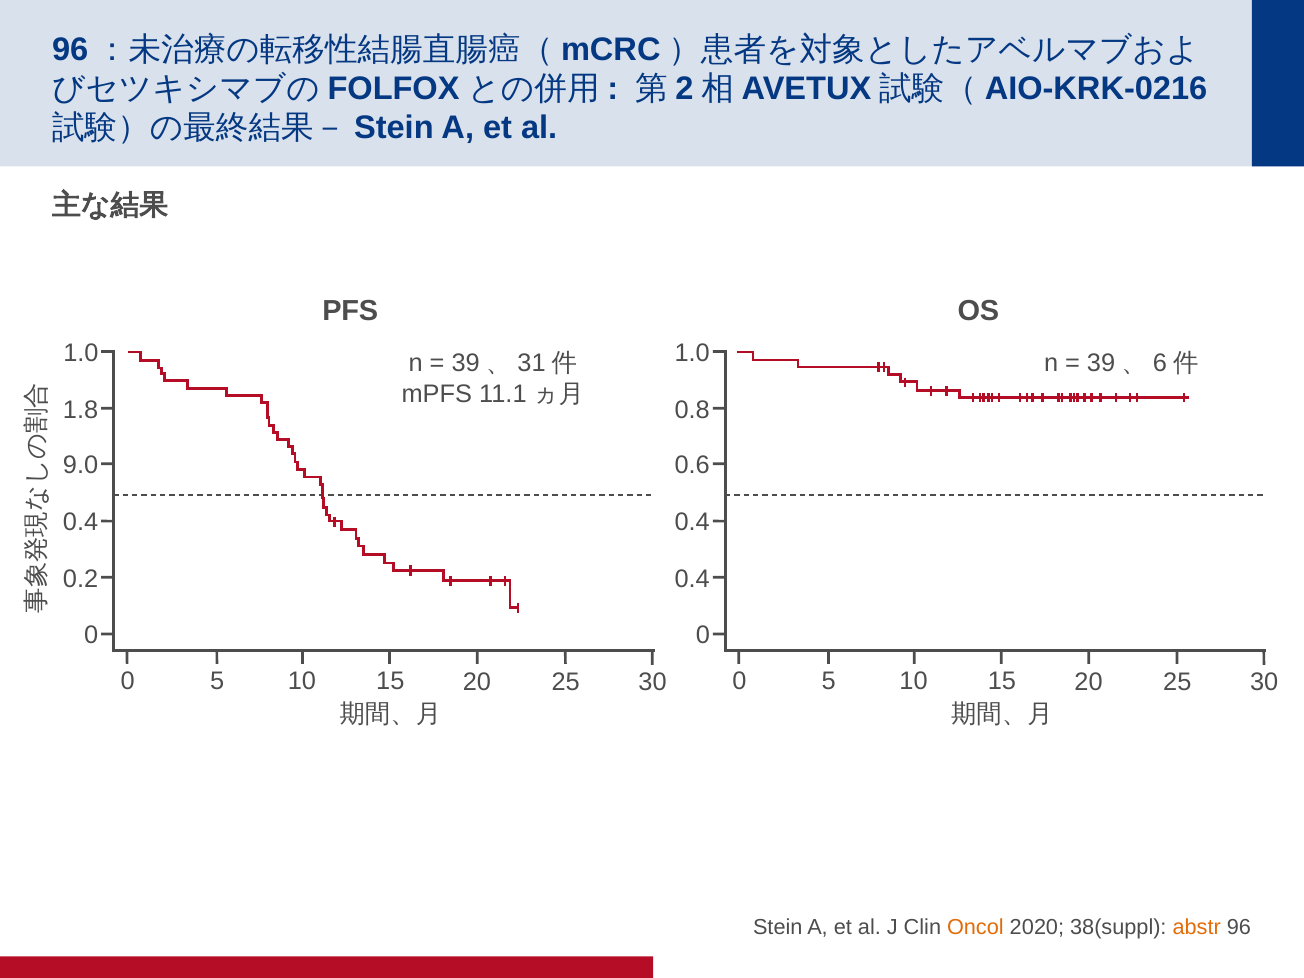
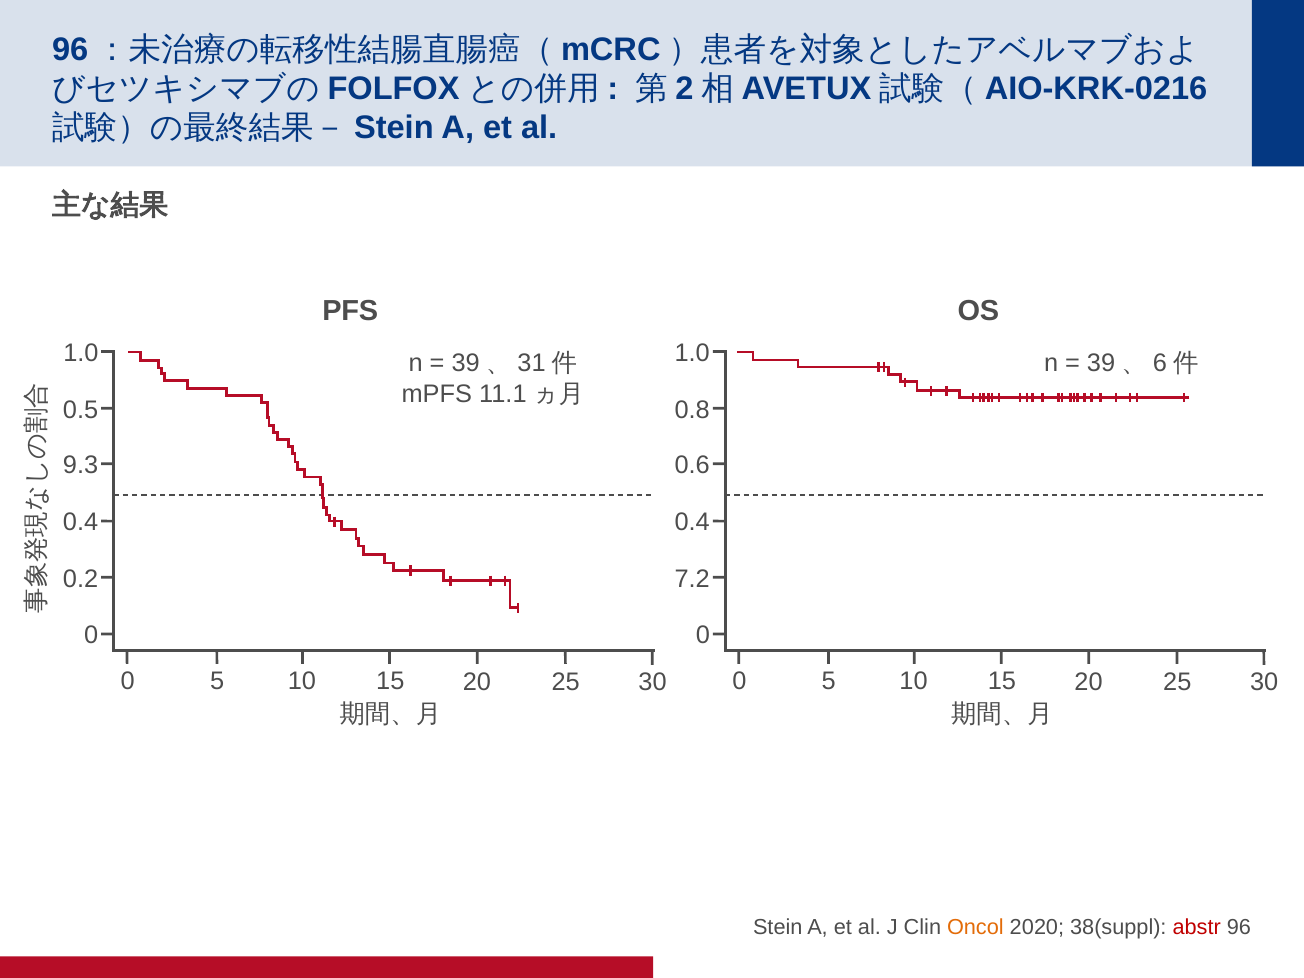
1.8: 1.8 -> 0.5
9.0: 9.0 -> 9.3
0.4 at (692, 579): 0.4 -> 7.2
abstr colour: orange -> red
